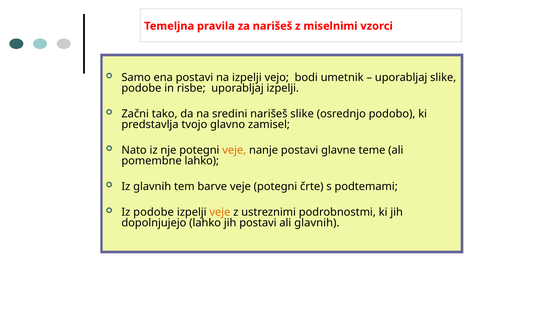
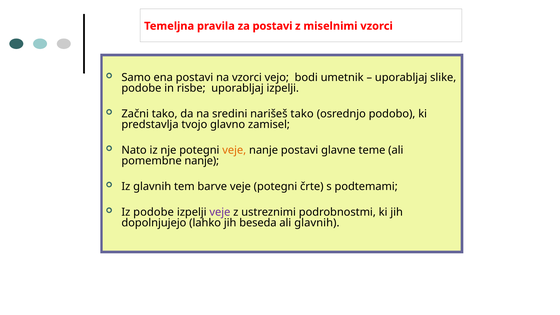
za narišeš: narišeš -> postavi
na izpelji: izpelji -> vzorci
narišeš slike: slike -> tako
pomembne lahko: lahko -> nanje
veje at (220, 212) colour: orange -> purple
jih postavi: postavi -> beseda
